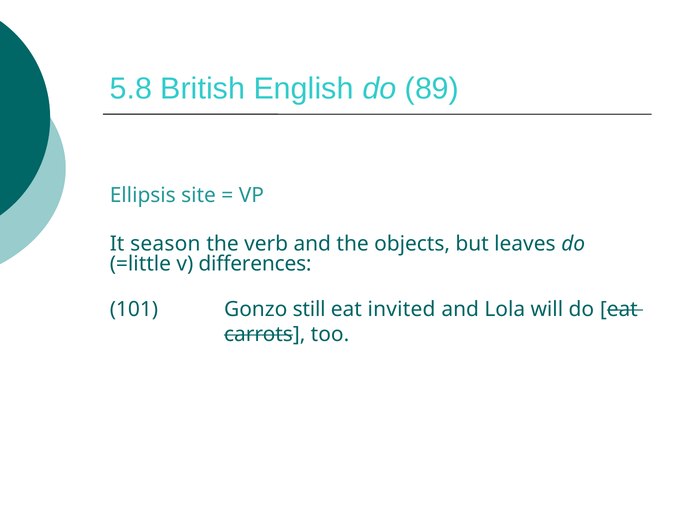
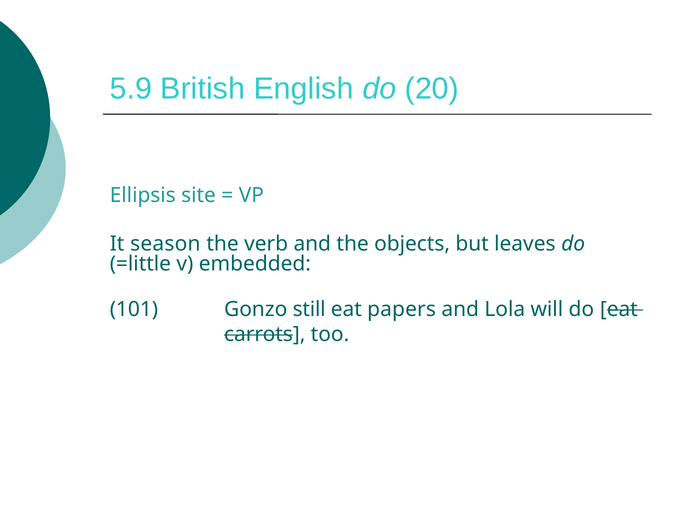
5.8: 5.8 -> 5.9
89: 89 -> 20
differences: differences -> embedded
invited: invited -> papers
